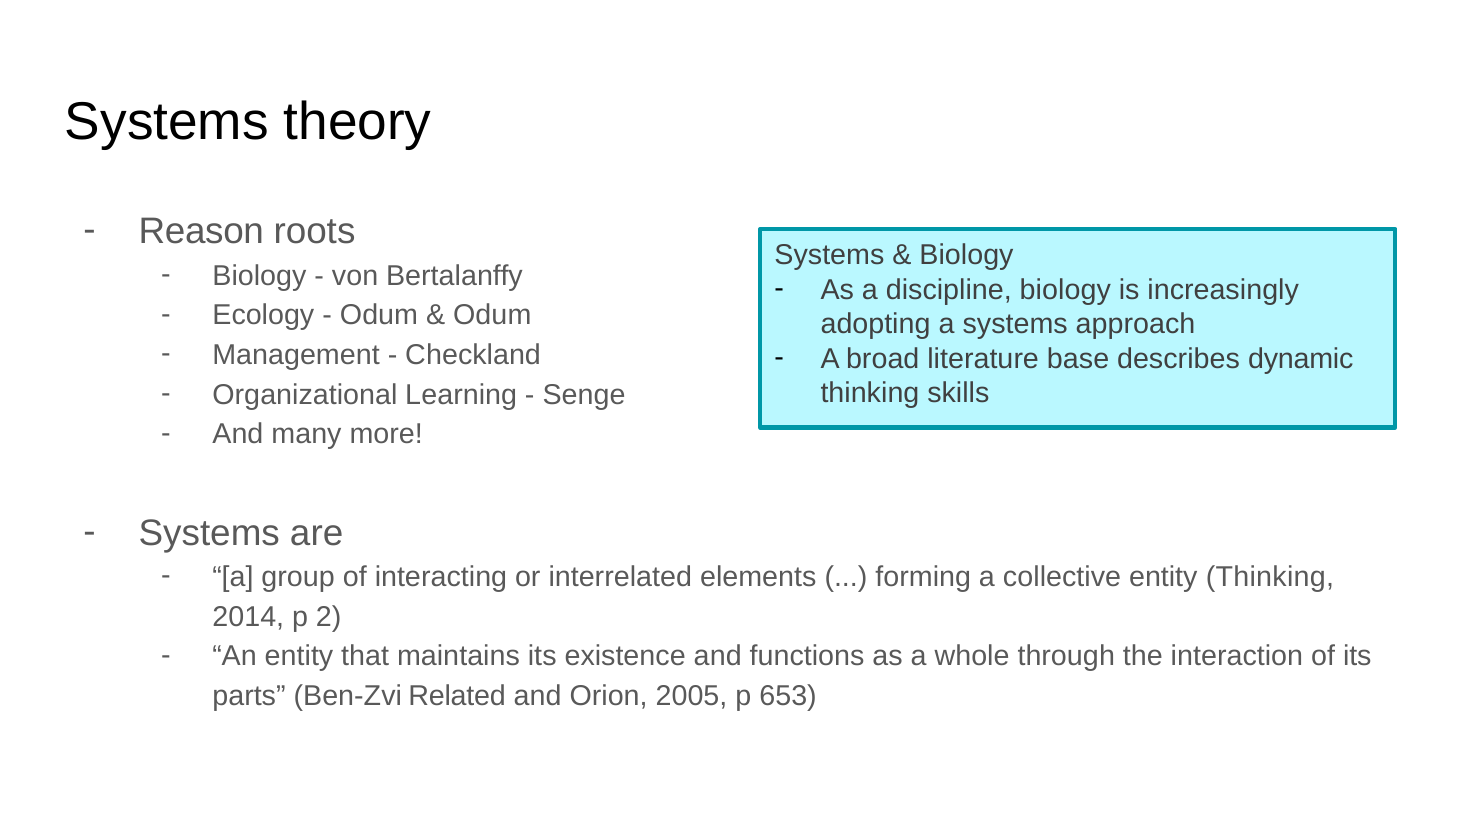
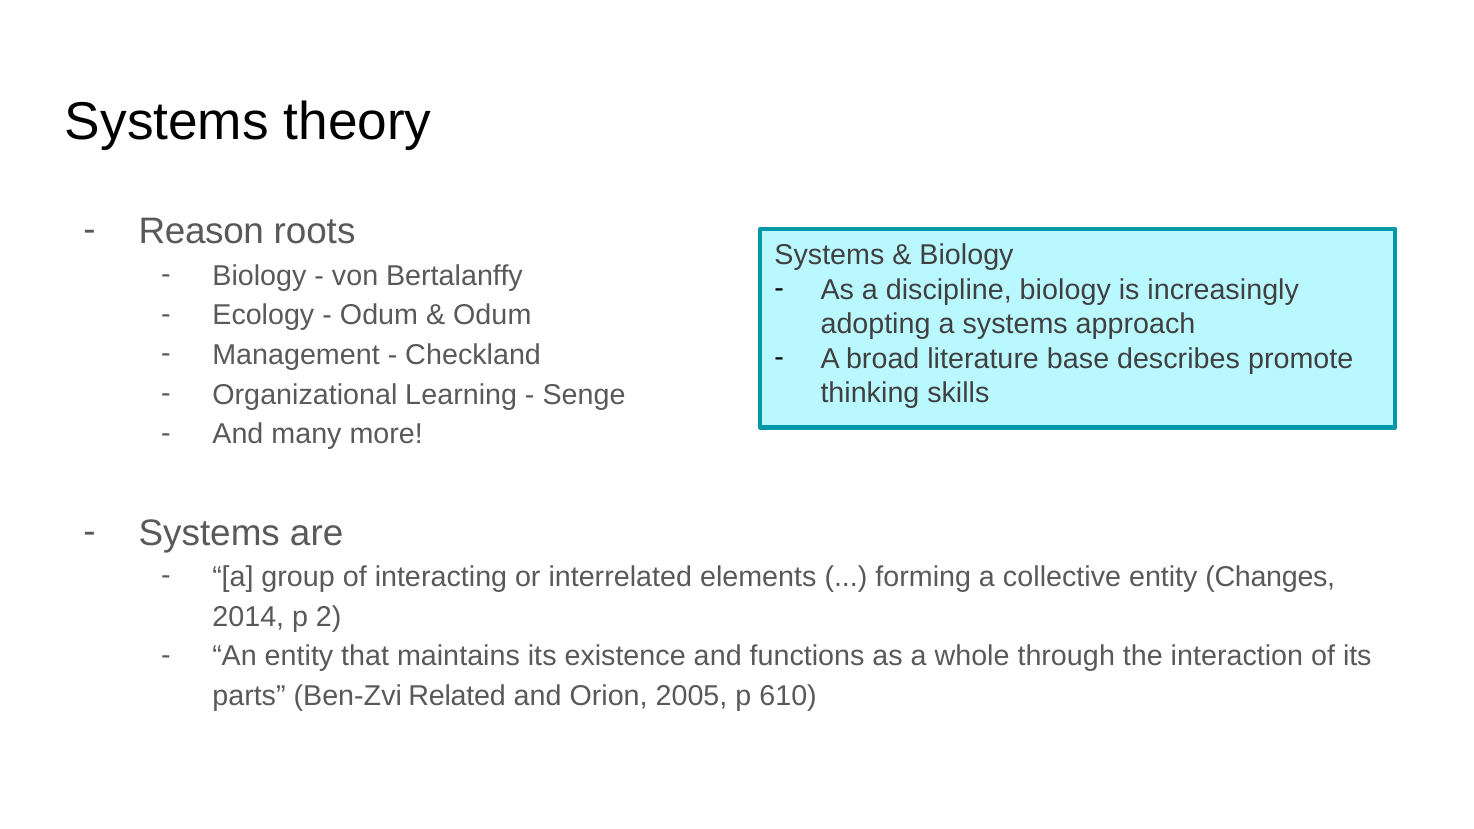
dynamic: dynamic -> promote
entity Thinking: Thinking -> Changes
653: 653 -> 610
